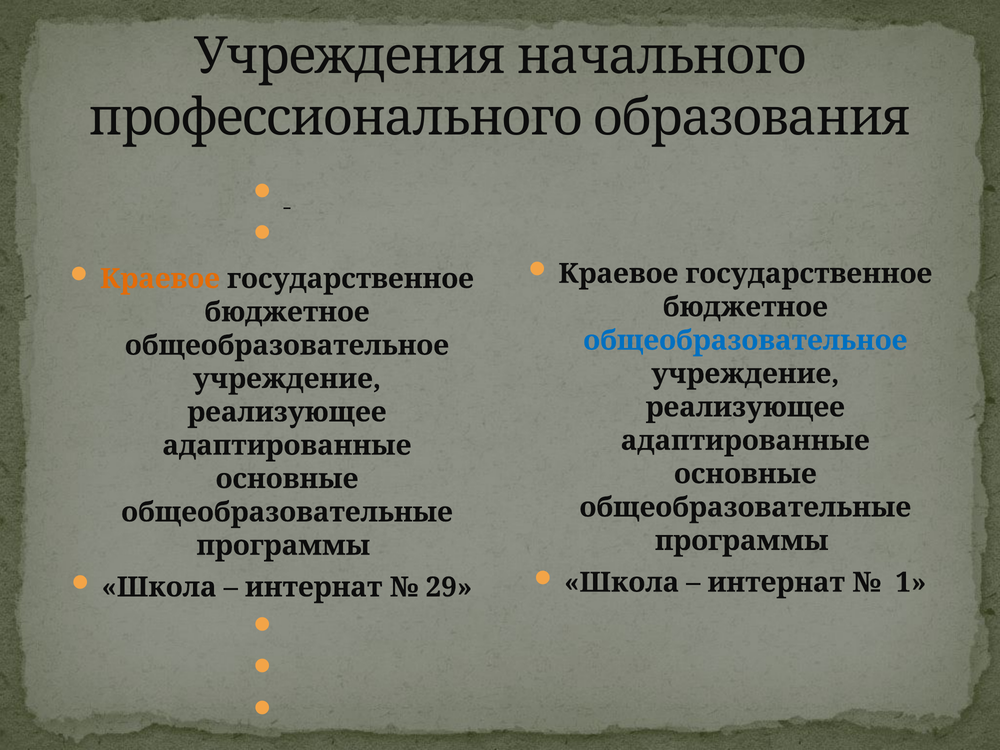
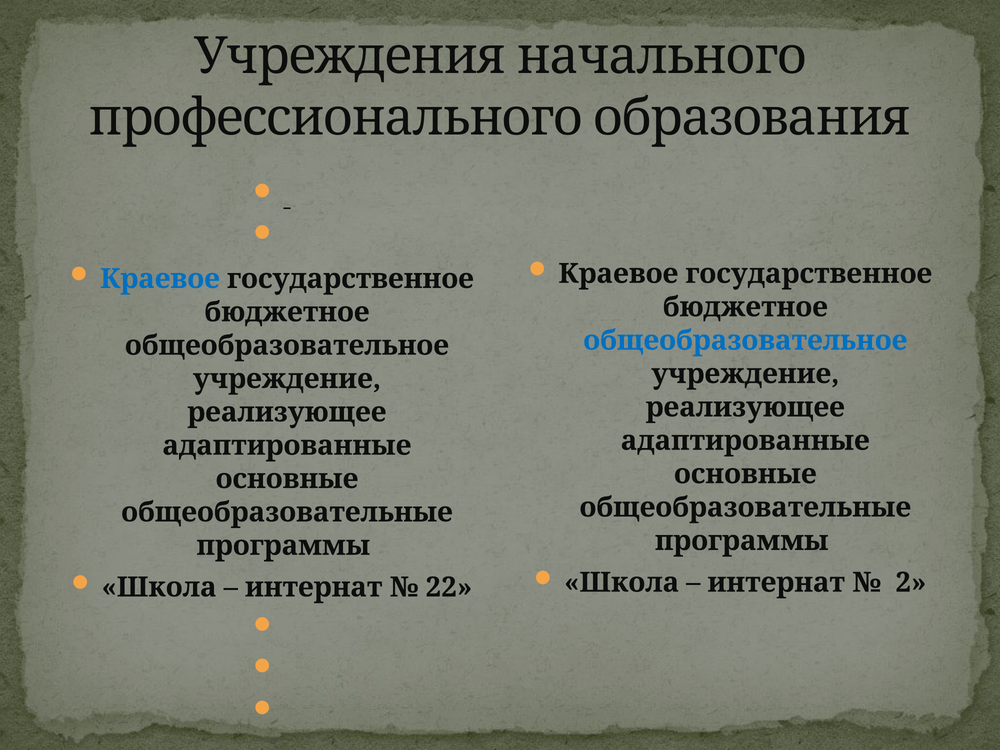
Краевое at (160, 279) colour: orange -> blue
1: 1 -> 2
29: 29 -> 22
